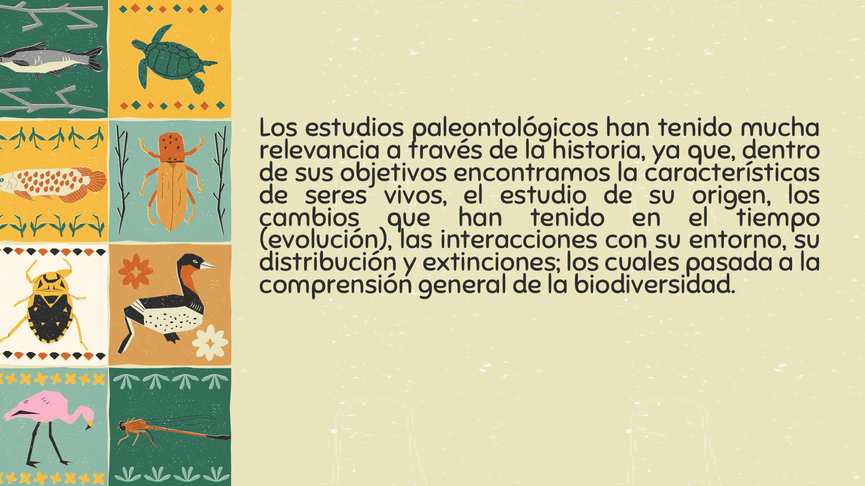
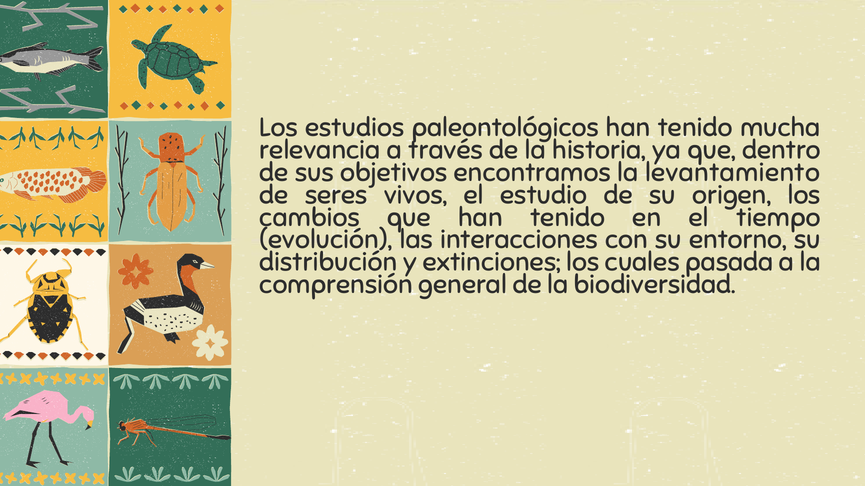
características: características -> levantamiento
